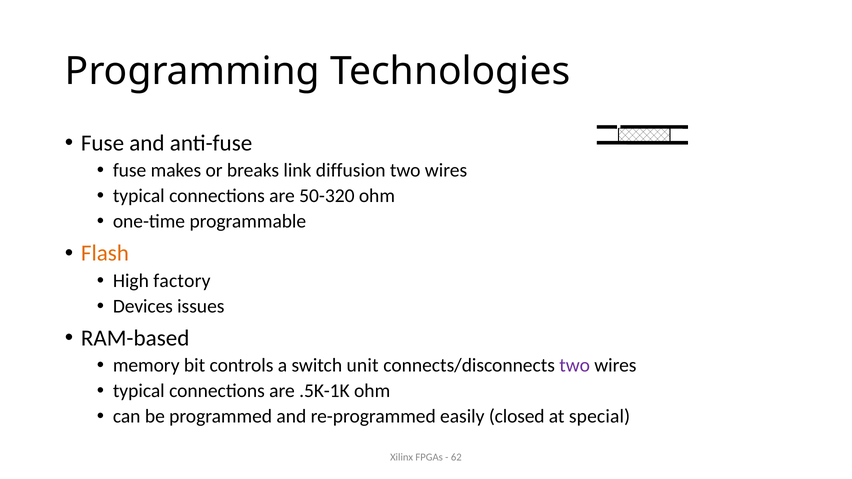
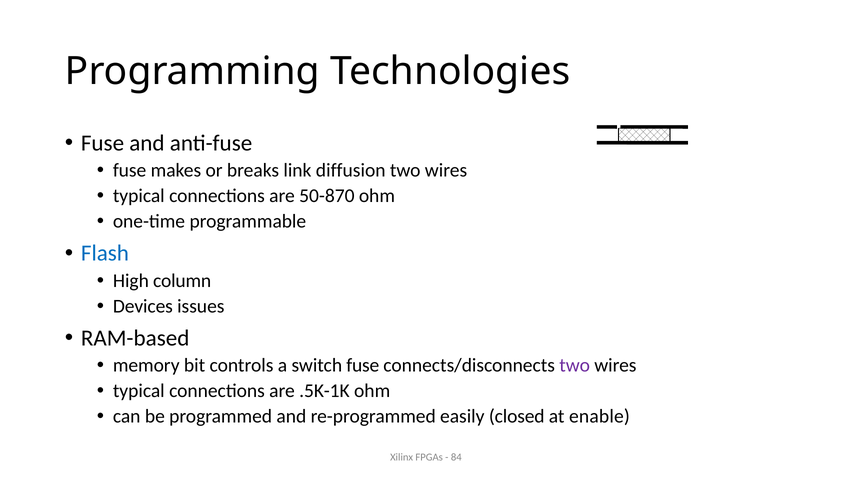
50-320: 50-320 -> 50-870
Flash colour: orange -> blue
factory: factory -> column
switch unit: unit -> fuse
special: special -> enable
62: 62 -> 84
